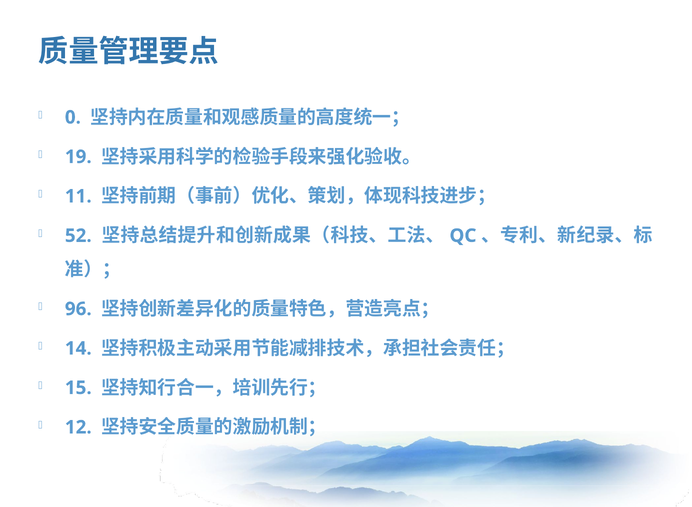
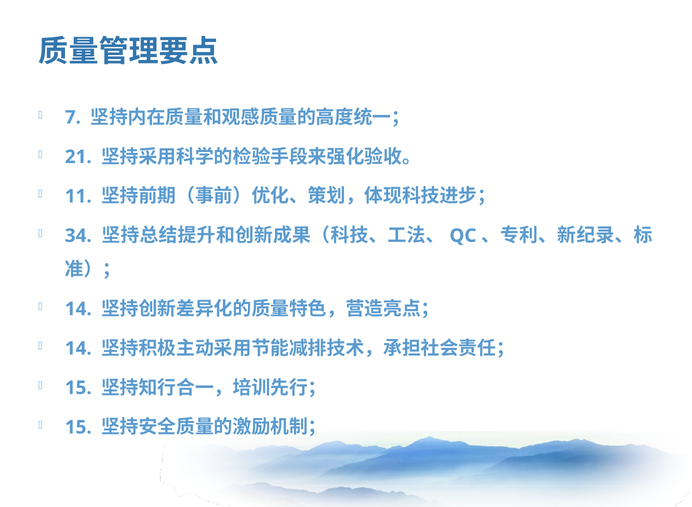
0: 0 -> 7
19: 19 -> 21
52: 52 -> 34
96 at (78, 309): 96 -> 14
12 at (78, 427): 12 -> 15
